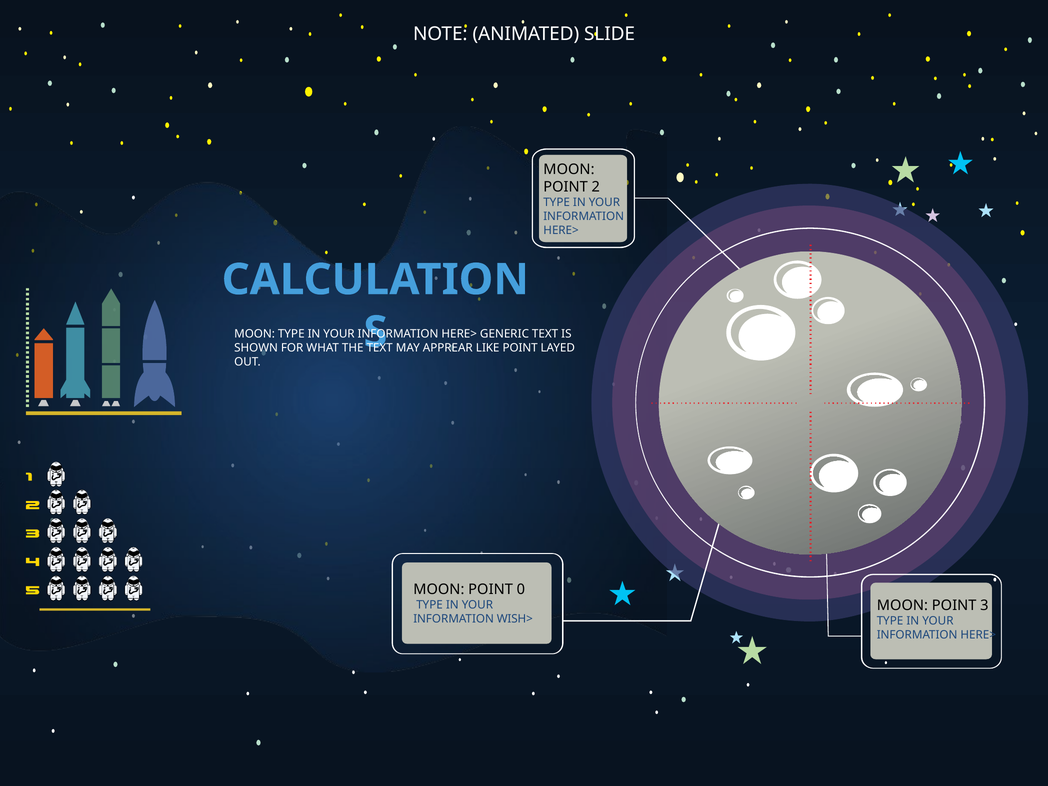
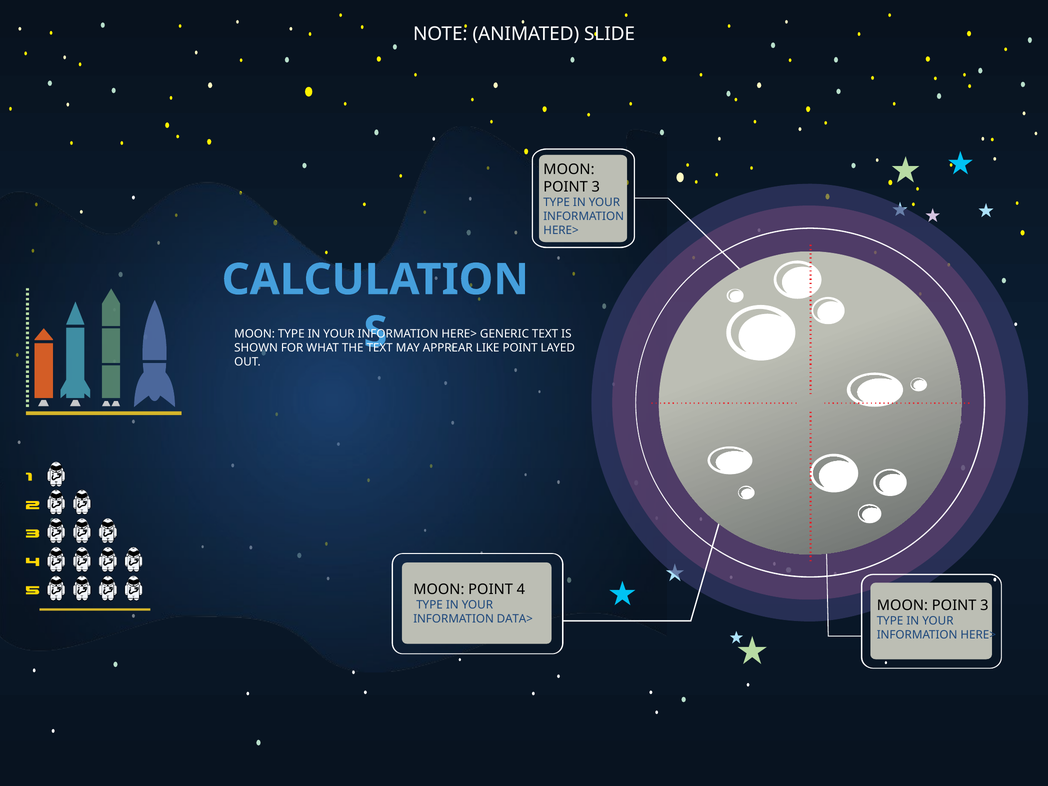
2 at (596, 187): 2 -> 3
0: 0 -> 4
WISH>: WISH> -> DATA>
